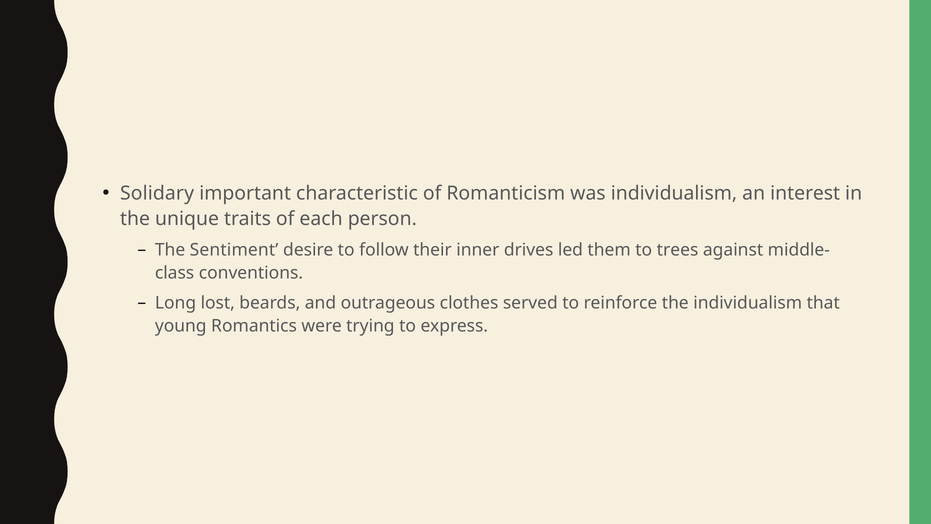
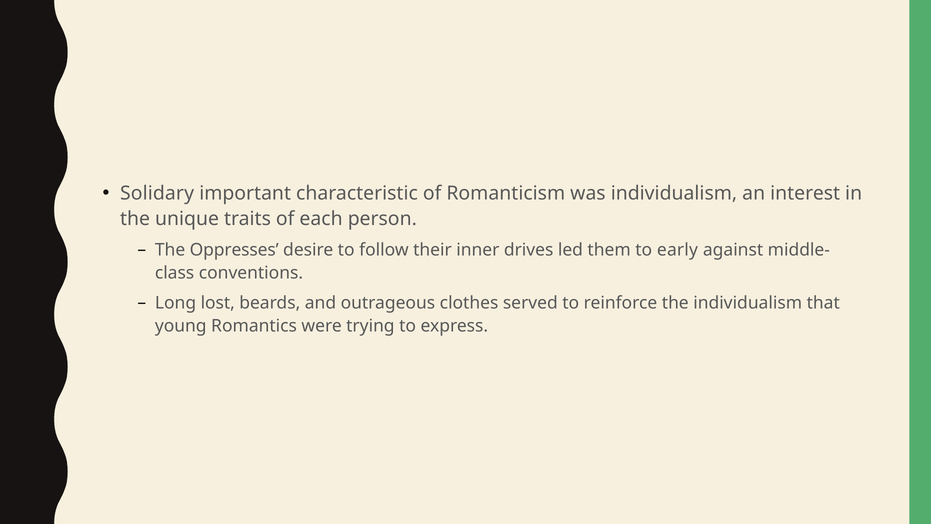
Sentiment: Sentiment -> Oppresses
trees: trees -> early
